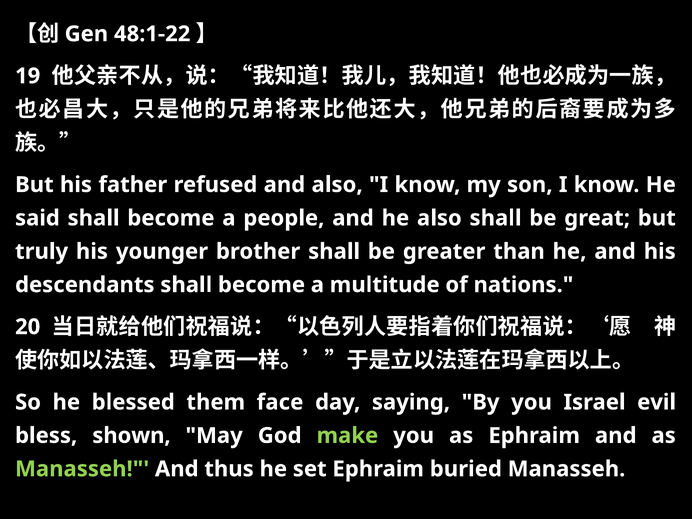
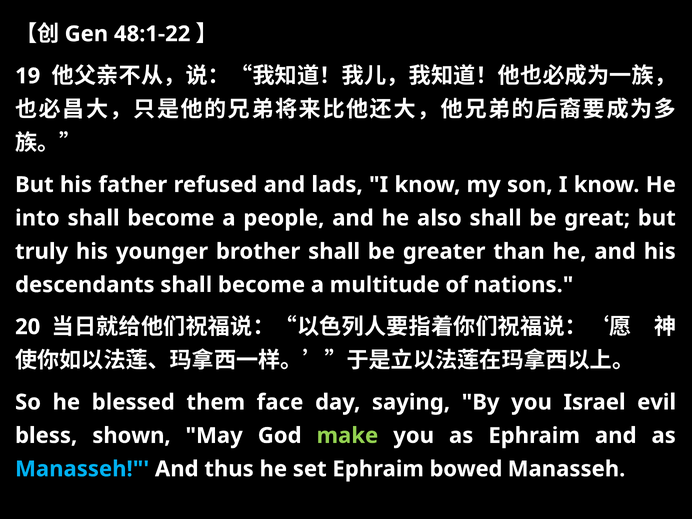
and also: also -> lads
said: said -> into
Manasseh at (82, 469) colour: light green -> light blue
buried: buried -> bowed
